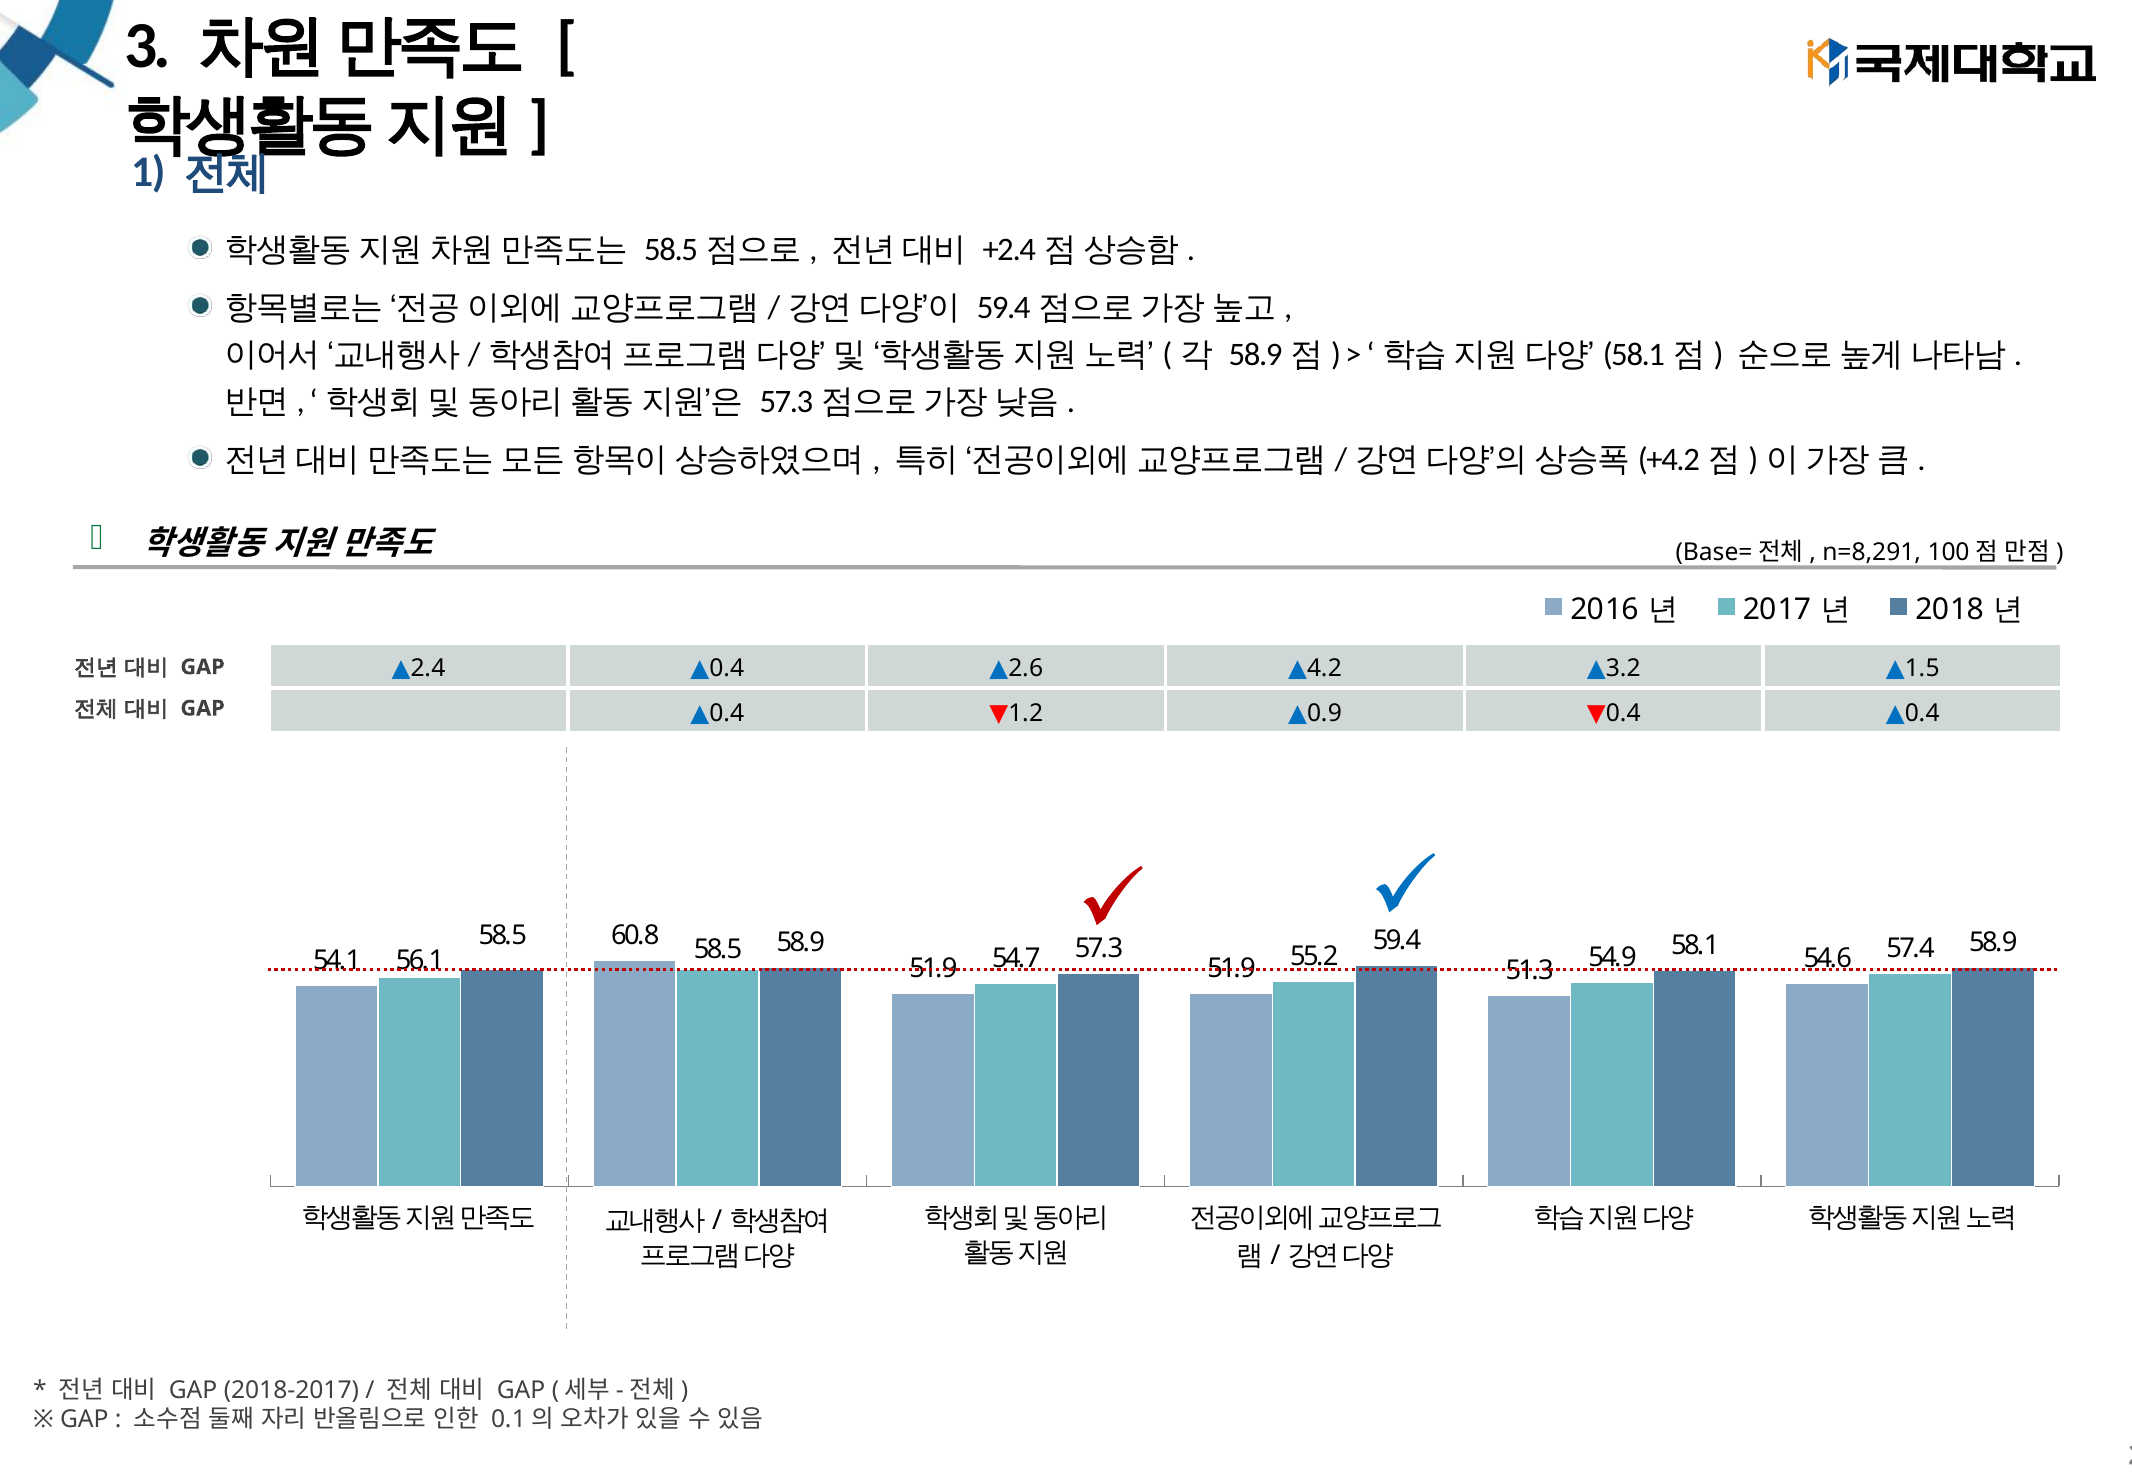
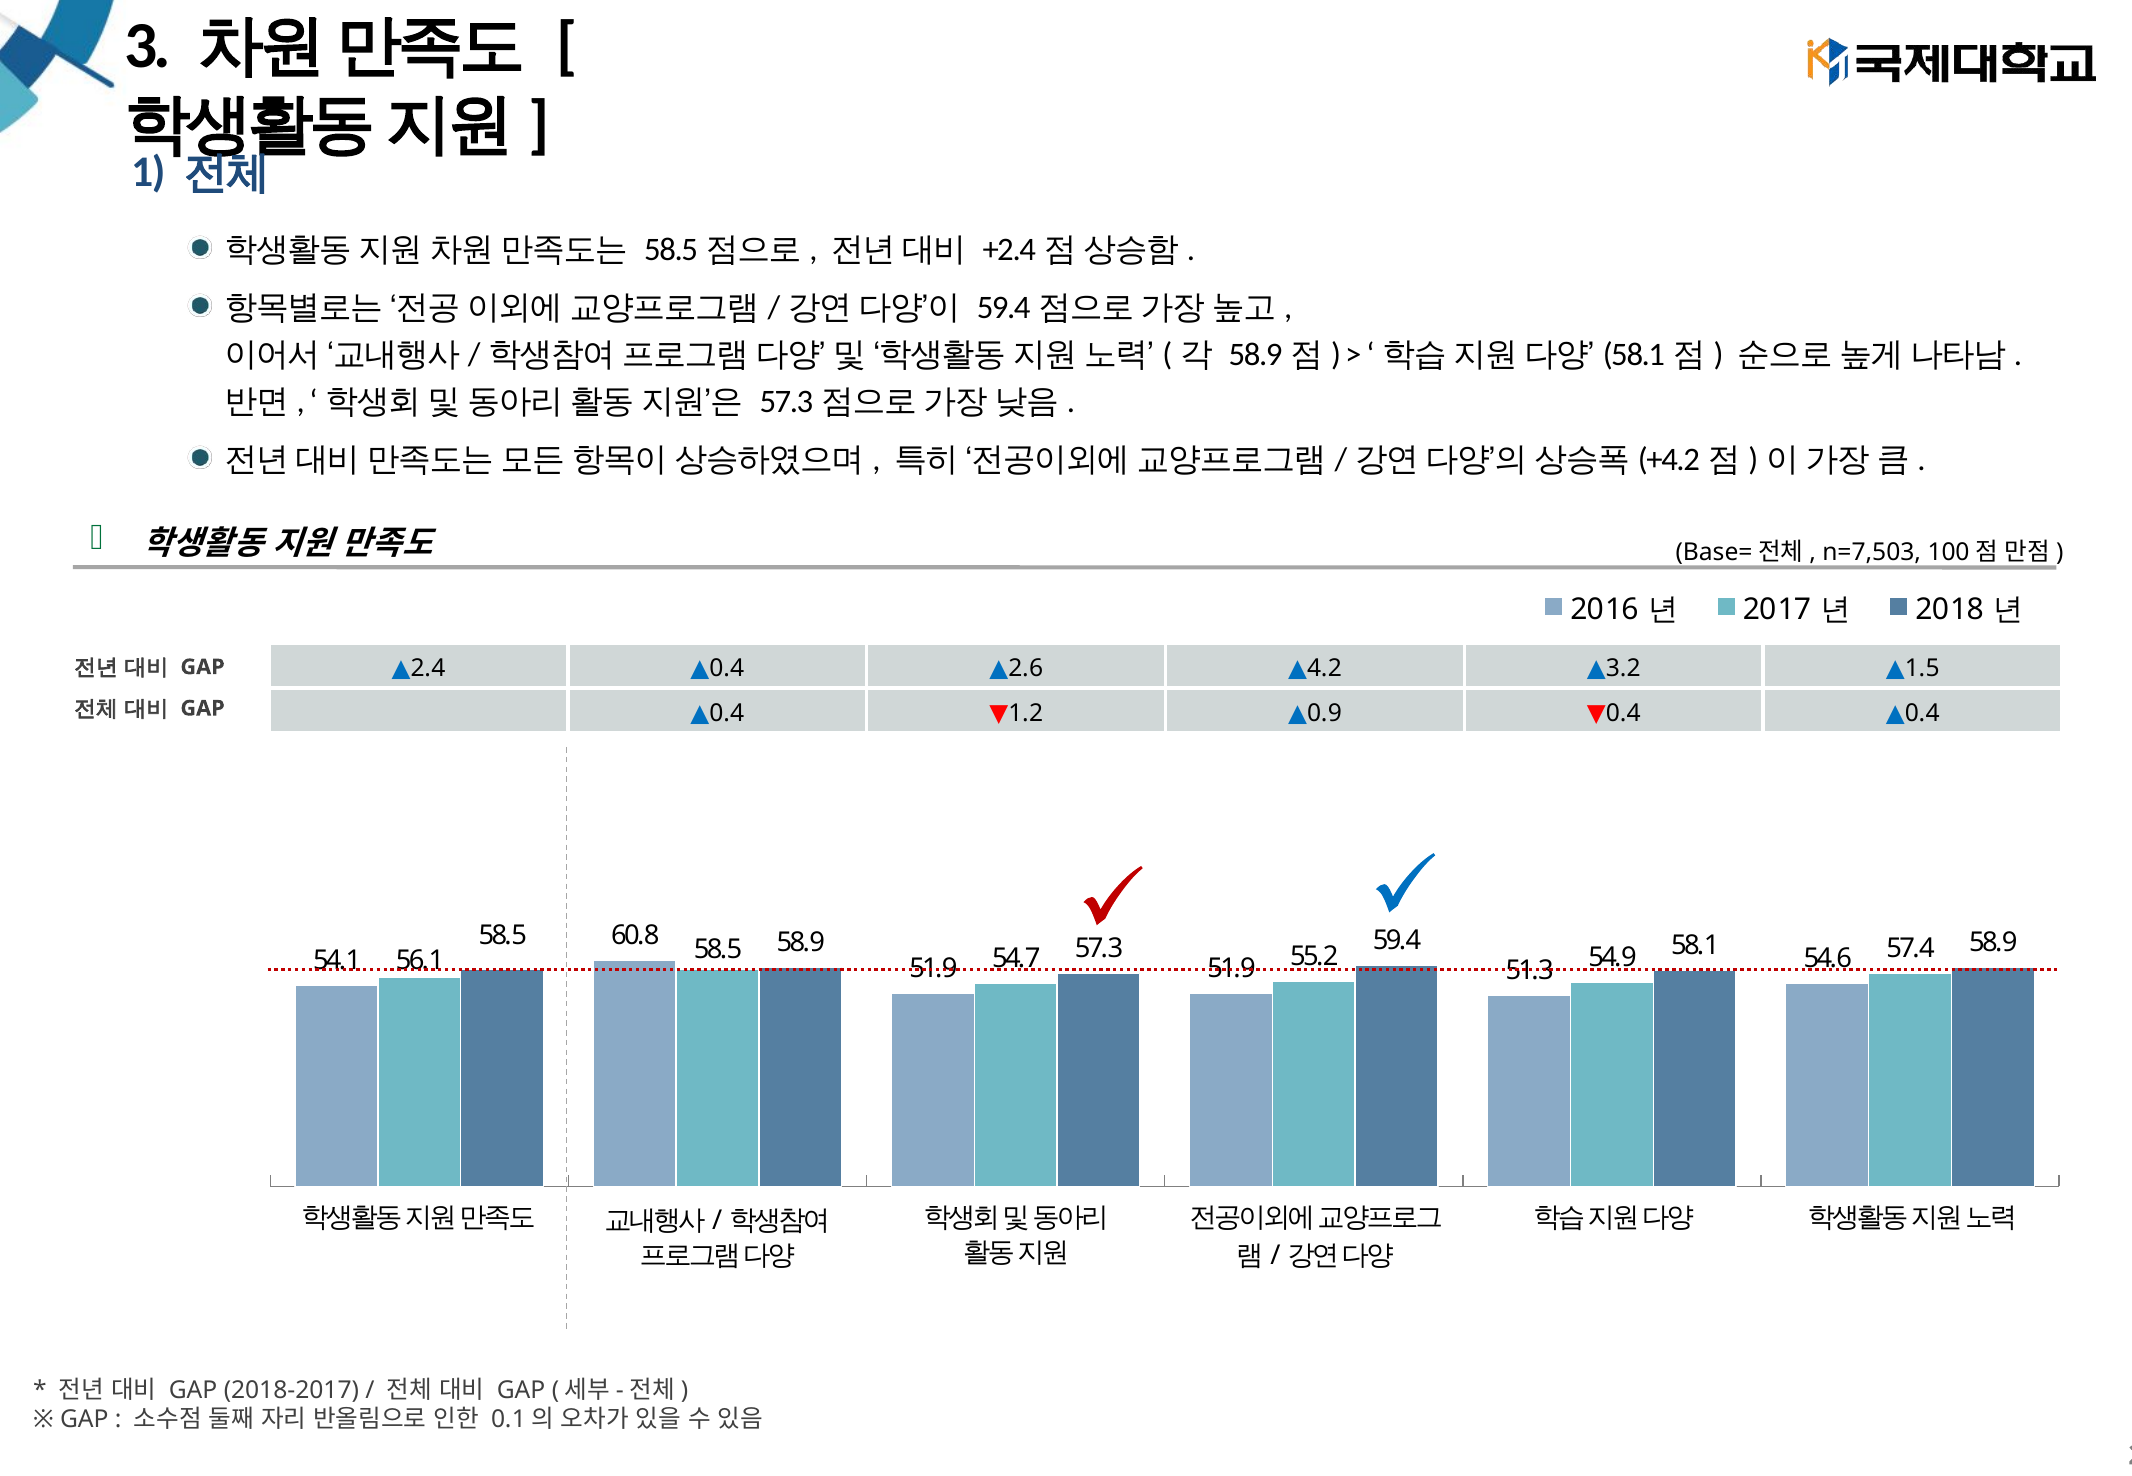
n=8,291: n=8,291 -> n=7,503
